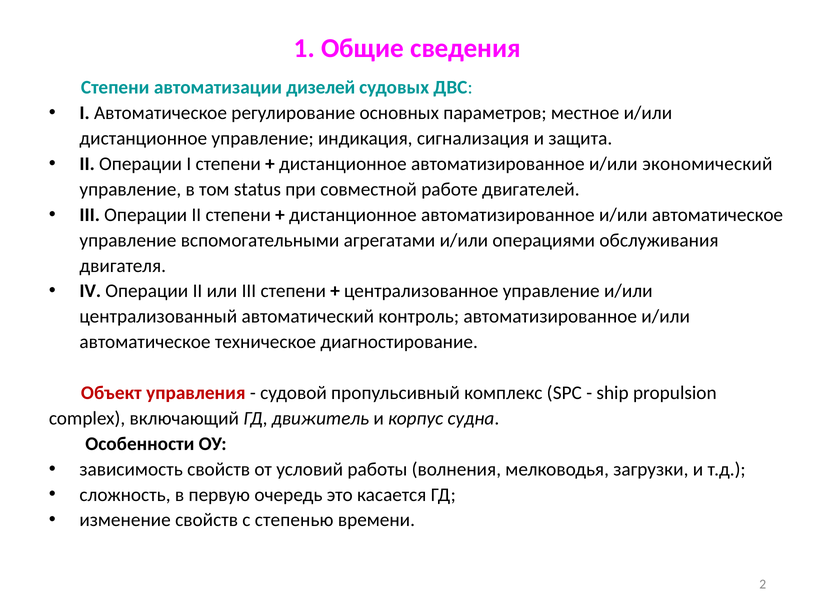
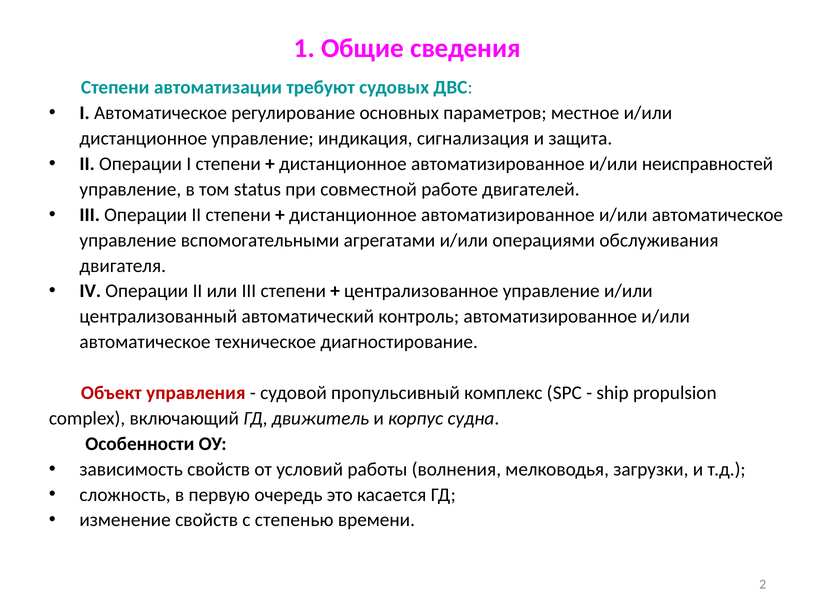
дизелей: дизелей -> требуют
экономический: экономический -> неисправностей
